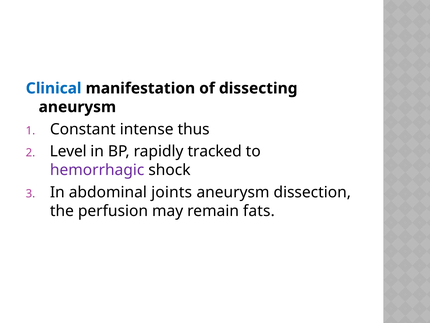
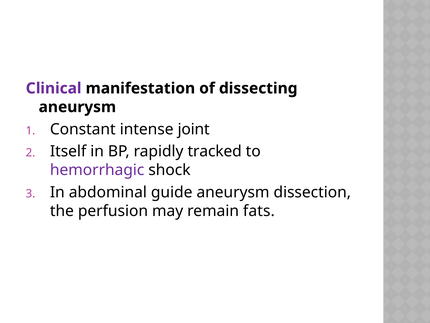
Clinical colour: blue -> purple
thus: thus -> joint
Level: Level -> Itself
joints: joints -> guide
